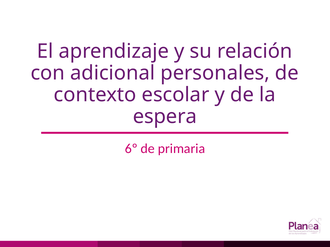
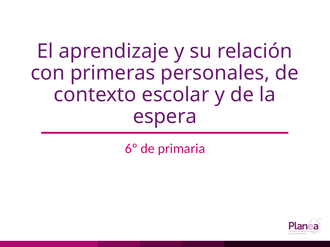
adicional: adicional -> primeras
